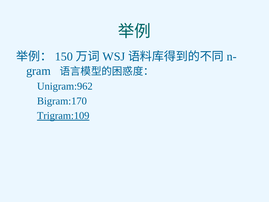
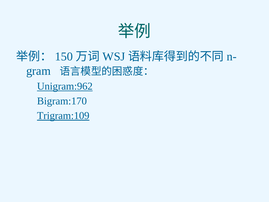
Unigram:962 underline: none -> present
